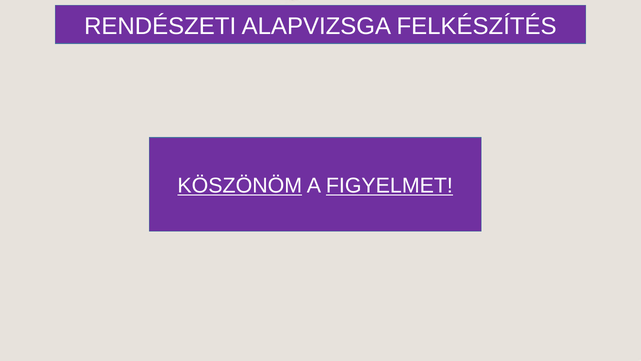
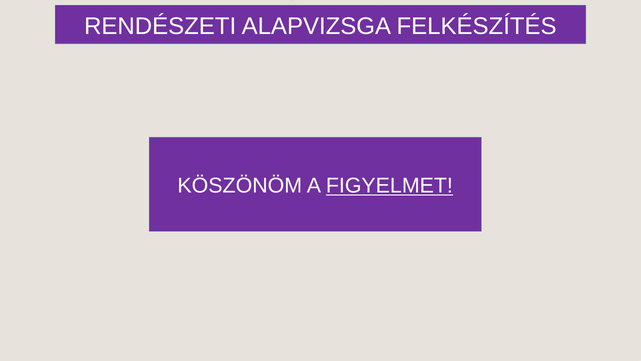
KÖSZÖNÖM underline: present -> none
